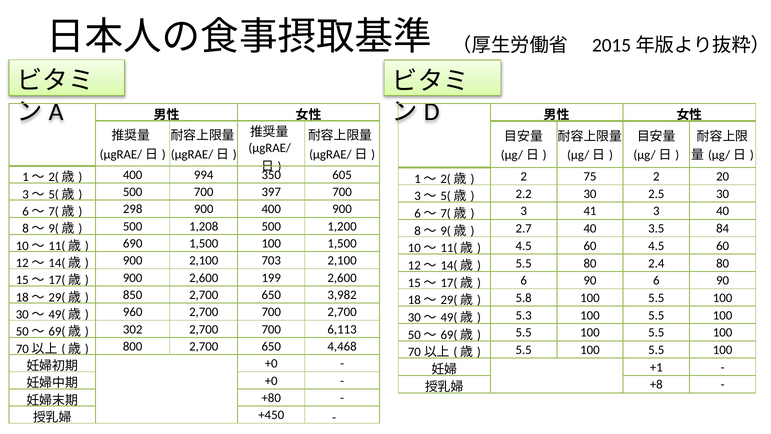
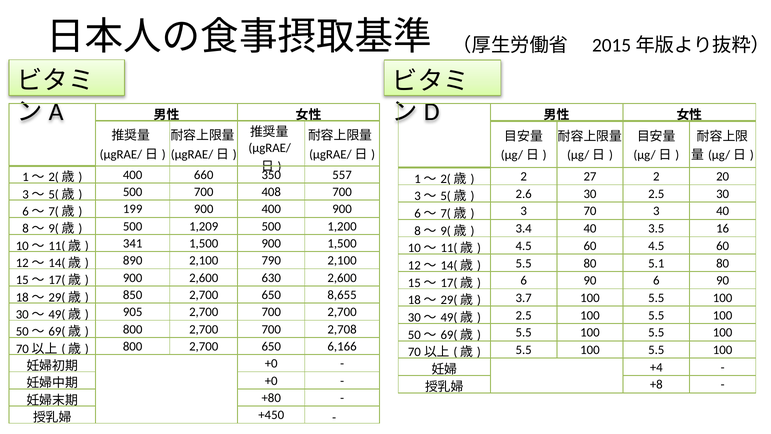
994: 994 -> 660
605: 605 -> 557
75: 75 -> 27
397: 397 -> 408
2.2: 2.2 -> 2.6
298: 298 -> 199
41: 41 -> 70
1,208: 1,208 -> 1,209
2.7: 2.7 -> 3.4
84: 84 -> 16
690: 690 -> 341
1,500 100: 100 -> 900
900 at (133, 261): 900 -> 890
703: 703 -> 790
2.4: 2.4 -> 5.1
199: 199 -> 630
3,982: 3,982 -> 8,655
5.8: 5.8 -> 3.7
960: 960 -> 905
5.3 at (524, 315): 5.3 -> 2.5
302 at (133, 329): 302 -> 800
6,113: 6,113 -> 2,708
4,468: 4,468 -> 6,166
+1: +1 -> +4
